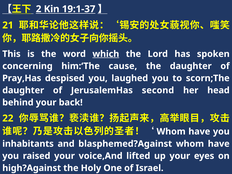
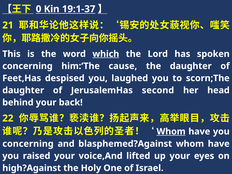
2: 2 -> 0
Pray,Has: Pray,Has -> Feet,Has
Whom at (171, 132) underline: none -> present
inhabitants at (28, 144): inhabitants -> concerning
